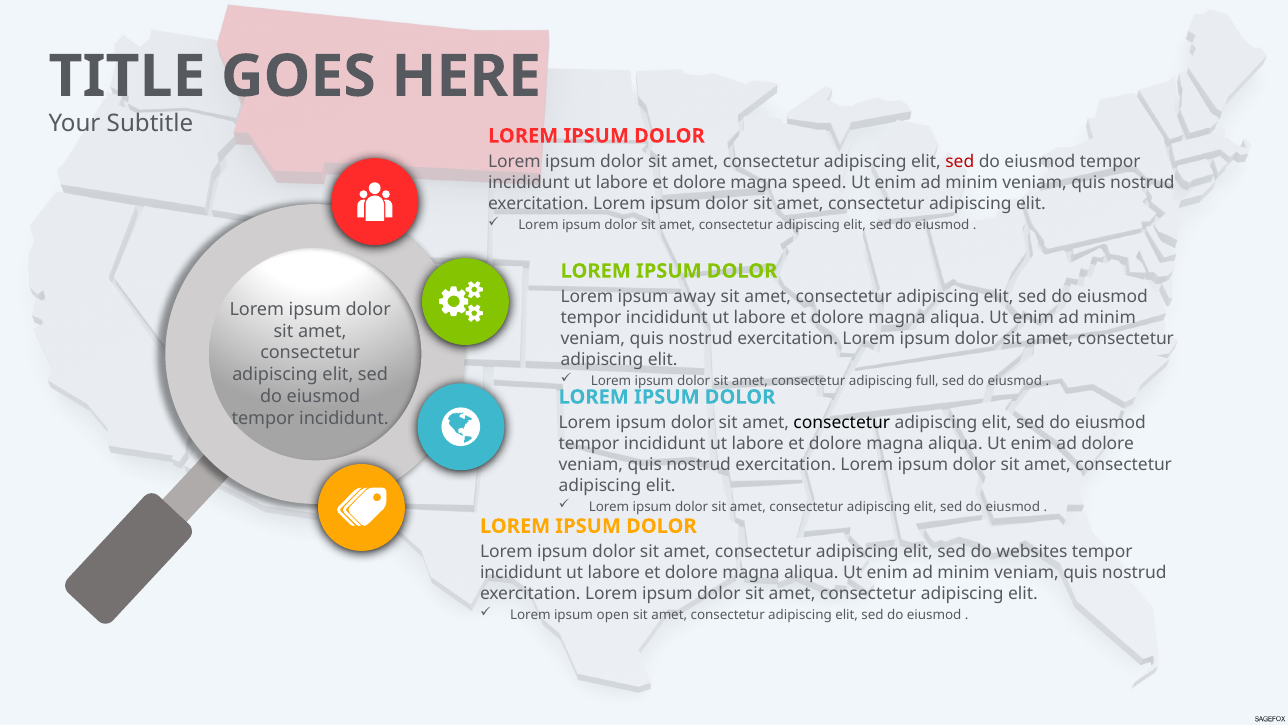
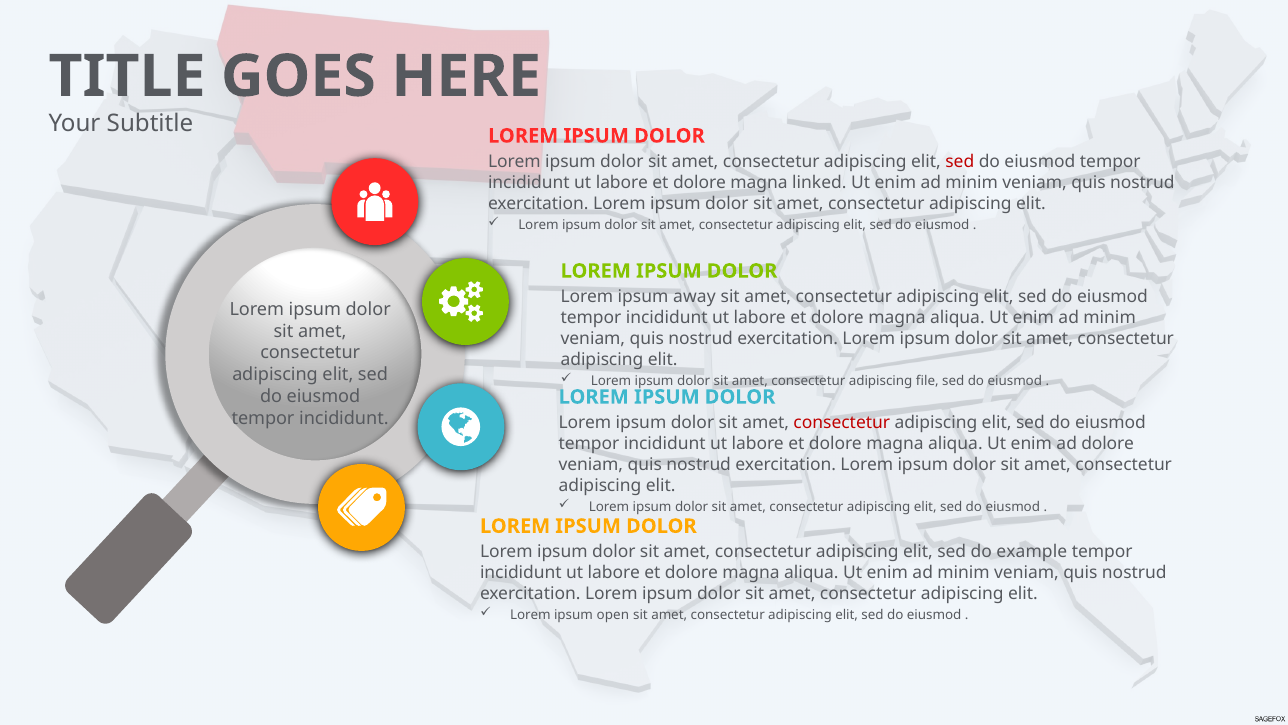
speed: speed -> linked
full: full -> file
consectetur at (842, 422) colour: black -> red
websites: websites -> example
